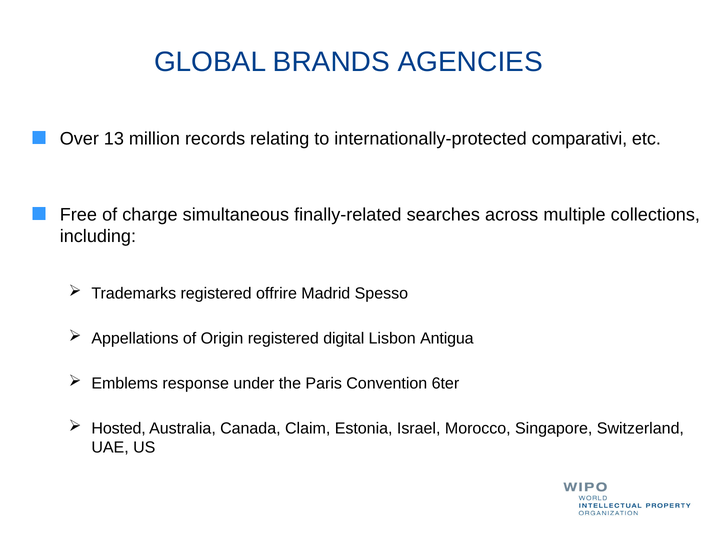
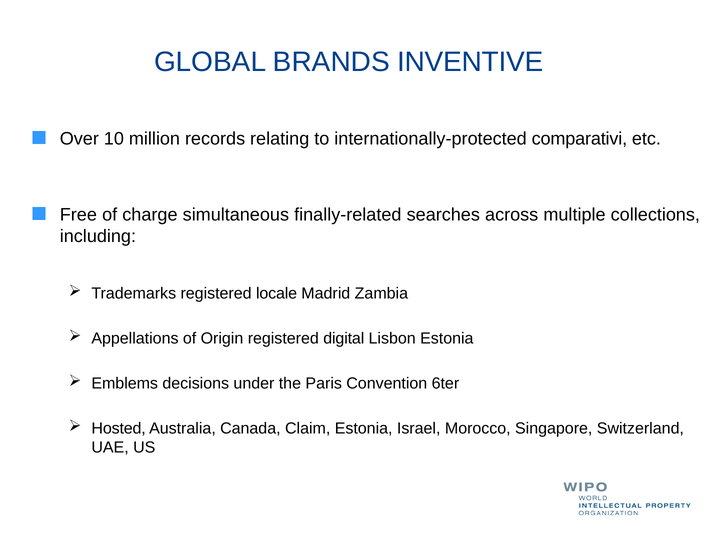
AGENCIES: AGENCIES -> INVENTIVE
13: 13 -> 10
offrire: offrire -> locale
Spesso: Spesso -> Zambia
Lisbon Antigua: Antigua -> Estonia
response: response -> decisions
